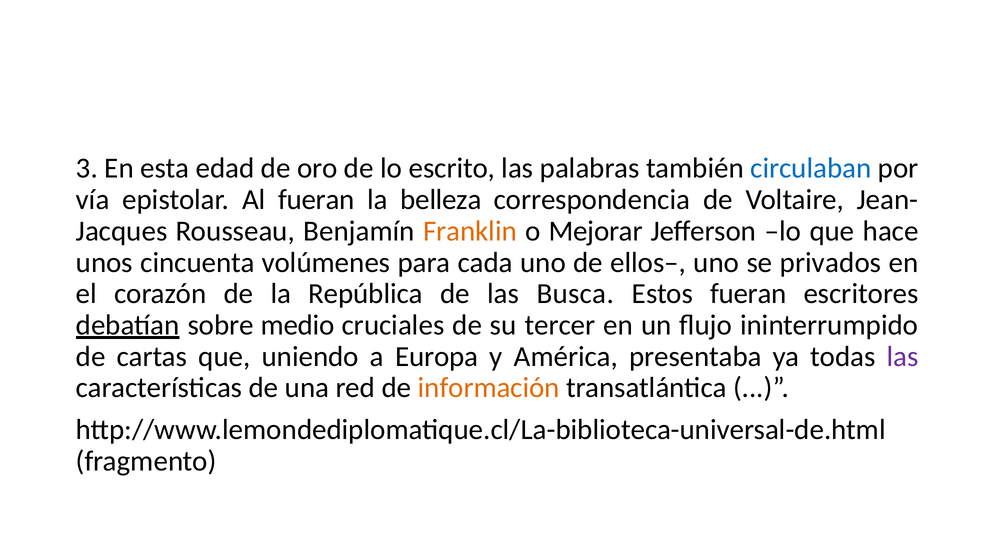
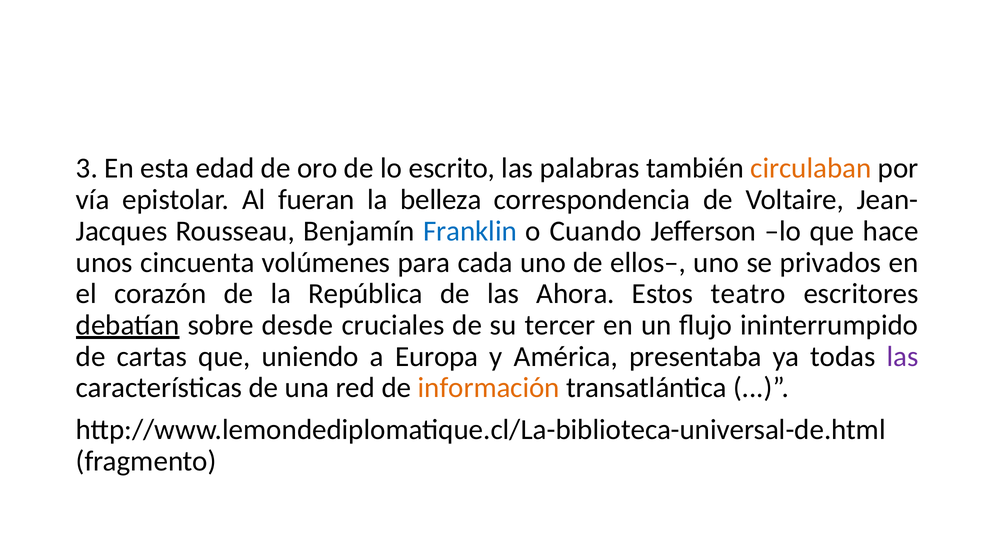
circulaban colour: blue -> orange
Franklin colour: orange -> blue
Mejorar: Mejorar -> Cuando
Busca: Busca -> Ahora
Estos fueran: fueran -> teatro
medio: medio -> desde
